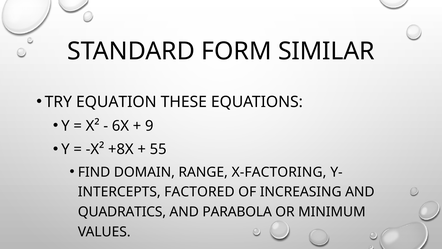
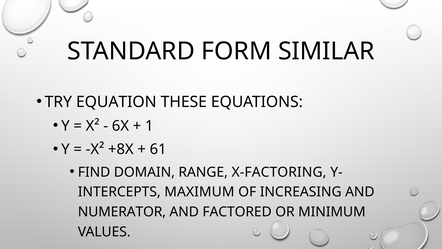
9: 9 -> 1
55: 55 -> 61
FACTORED: FACTORED -> MAXIMUM
QUADRATICS: QUADRATICS -> NUMERATOR
PARABOLA: PARABOLA -> FACTORED
